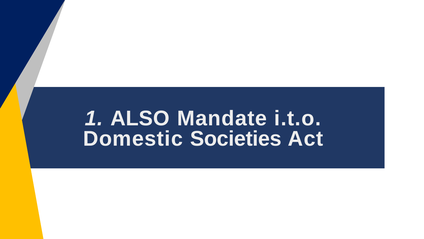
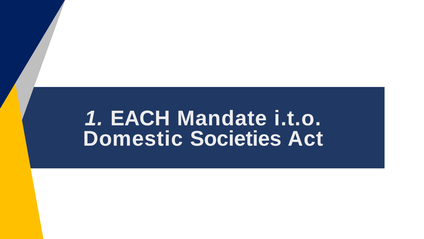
ALSO: ALSO -> EACH
